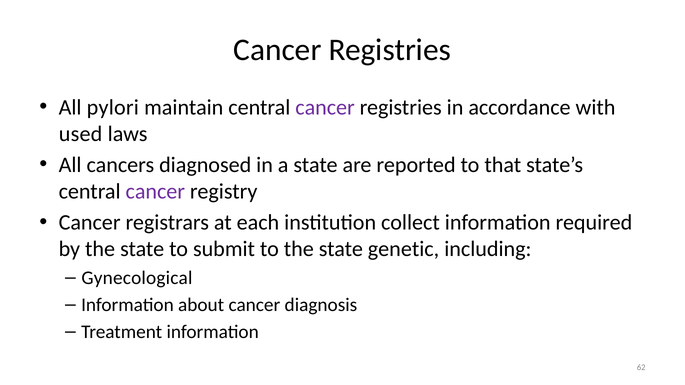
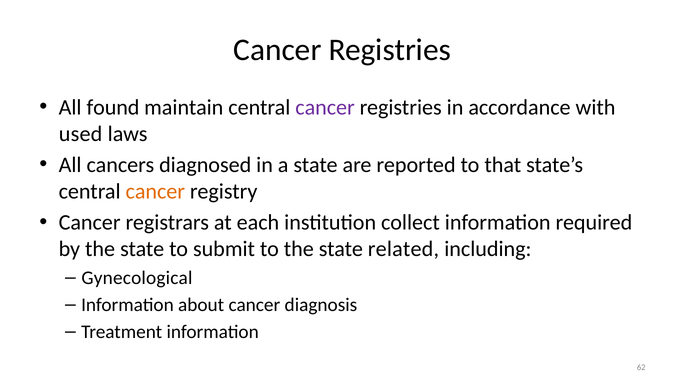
pylori: pylori -> found
cancer at (155, 192) colour: purple -> orange
genetic: genetic -> related
